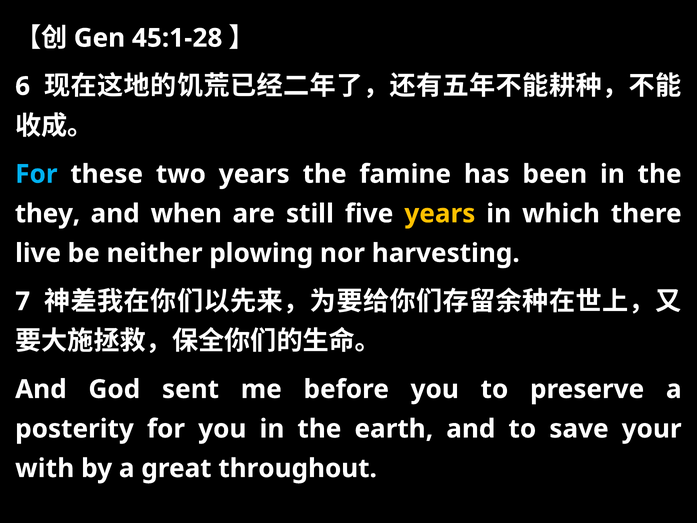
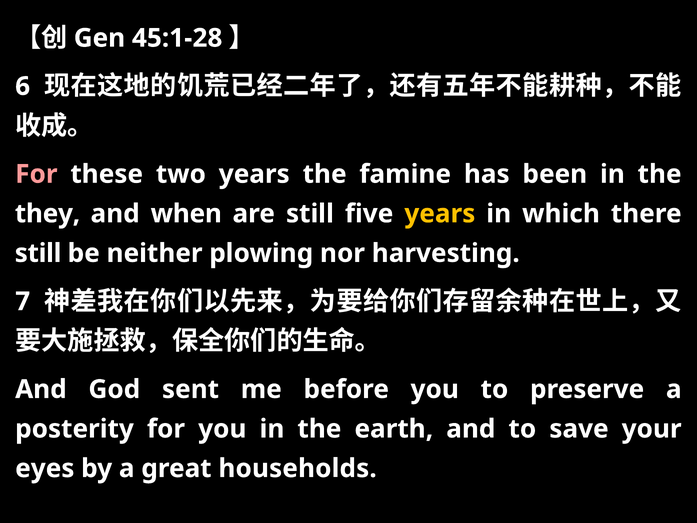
For at (36, 174) colour: light blue -> pink
live at (38, 253): live -> still
with: with -> eyes
throughout: throughout -> households
